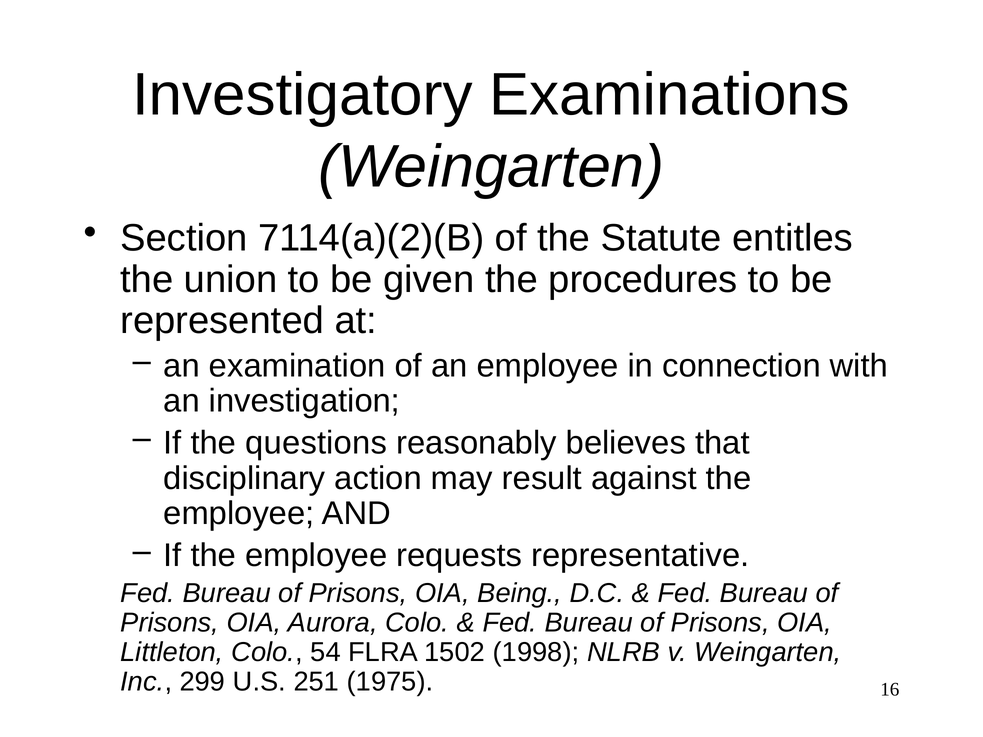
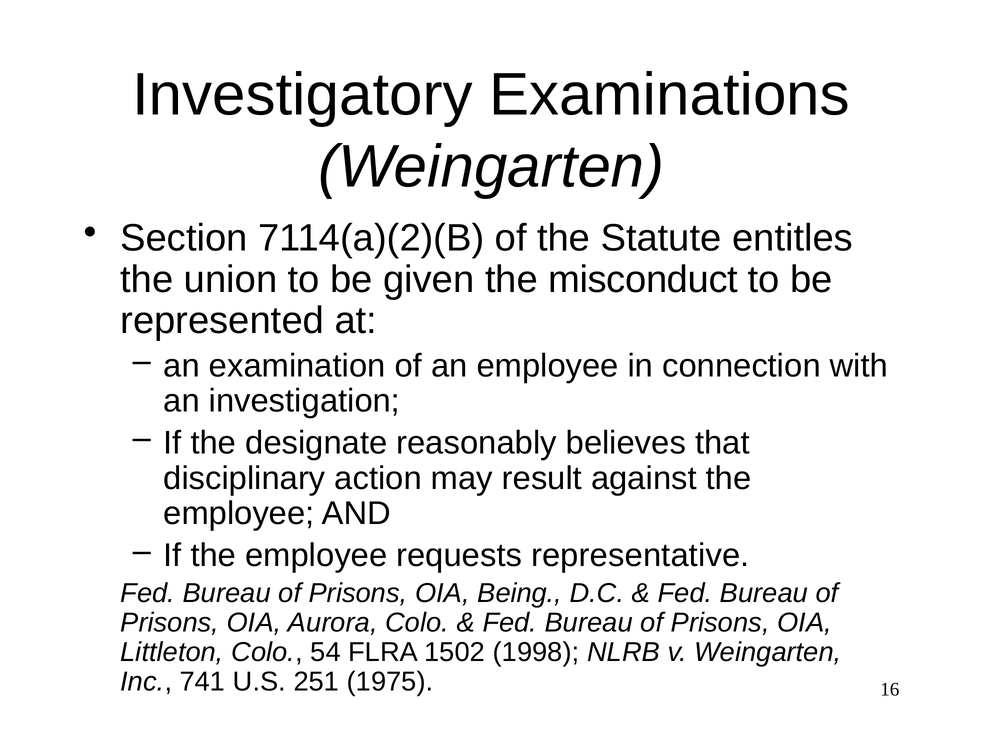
procedures: procedures -> misconduct
questions: questions -> designate
299: 299 -> 741
